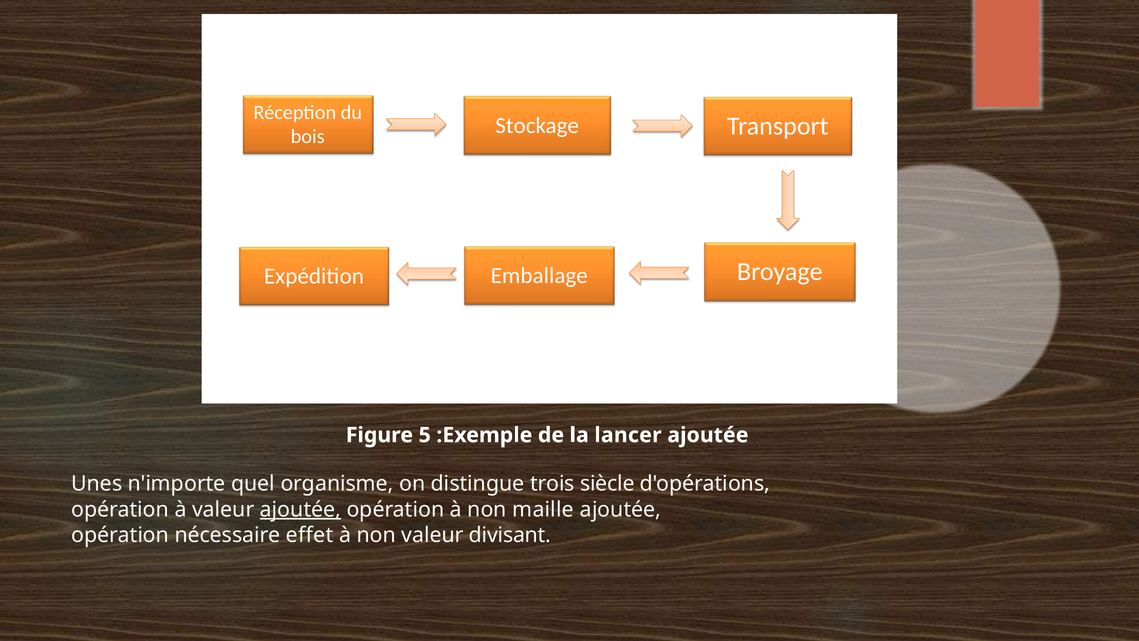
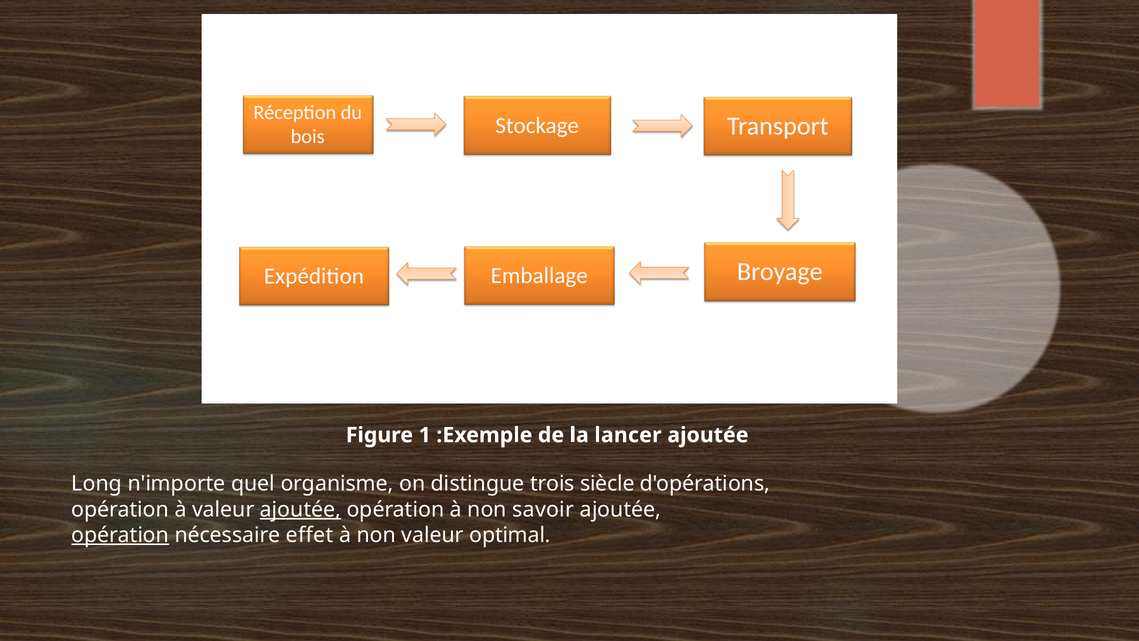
5: 5 -> 1
Unes: Unes -> Long
maille: maille -> savoir
opération at (120, 535) underline: none -> present
divisant: divisant -> optimal
